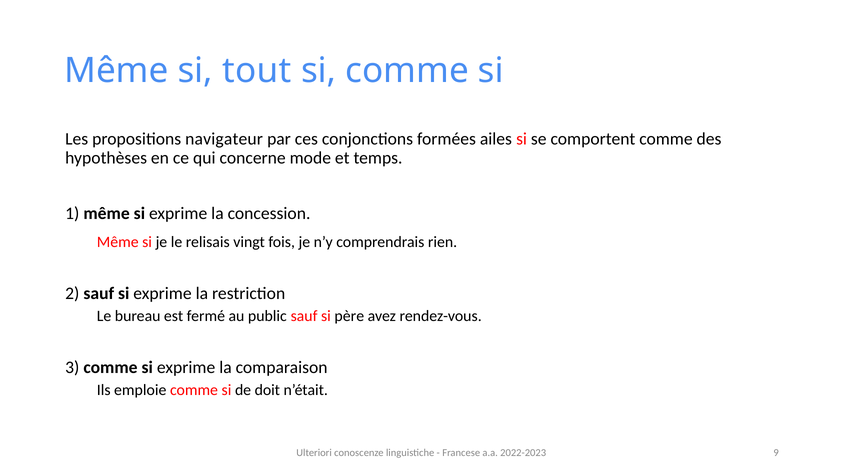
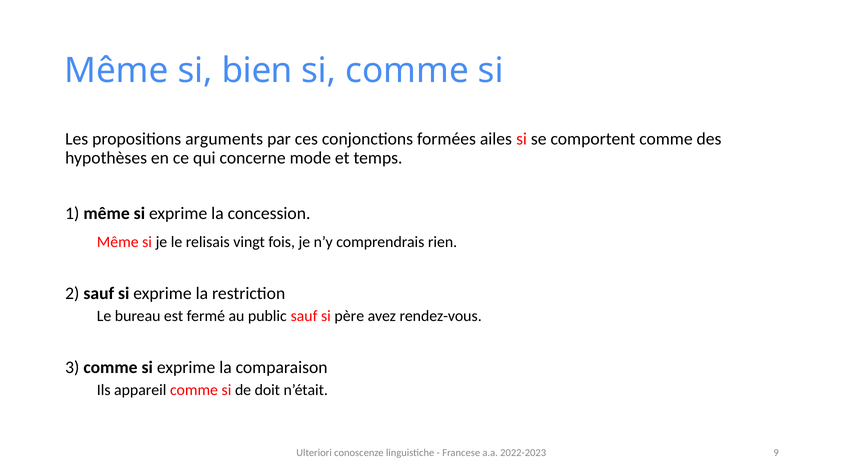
tout: tout -> bien
navigateur: navigateur -> arguments
emploie: emploie -> appareil
